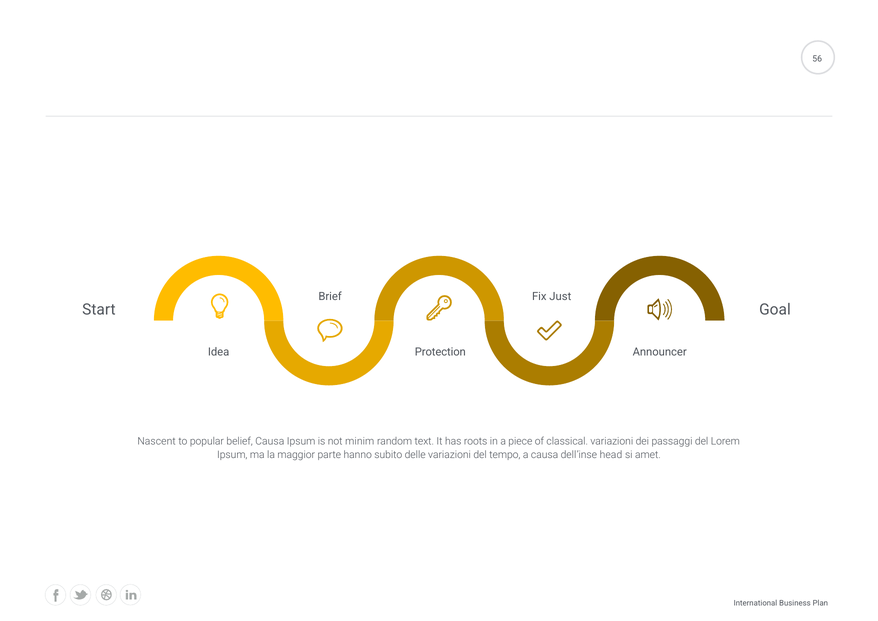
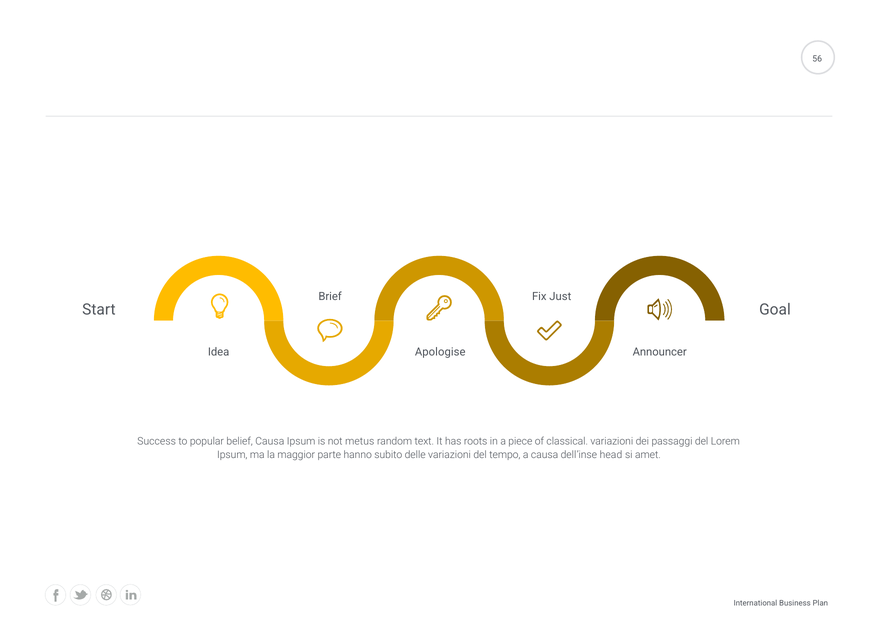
Protection: Protection -> Apologise
Nascent: Nascent -> Success
minim: minim -> metus
